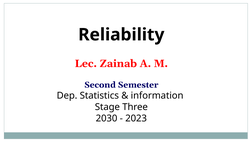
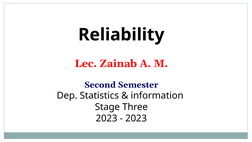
2030 at (107, 118): 2030 -> 2023
